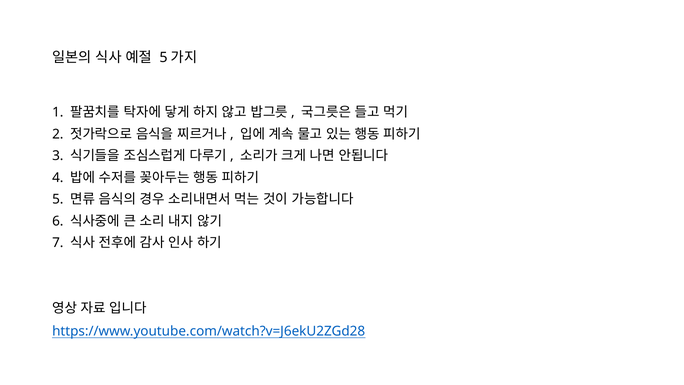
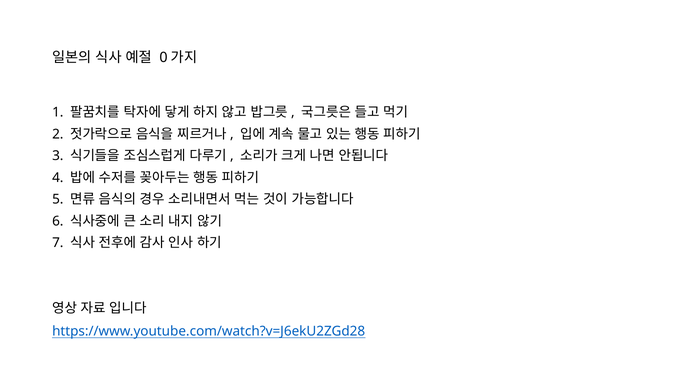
5 at (164, 58): 5 -> 0
